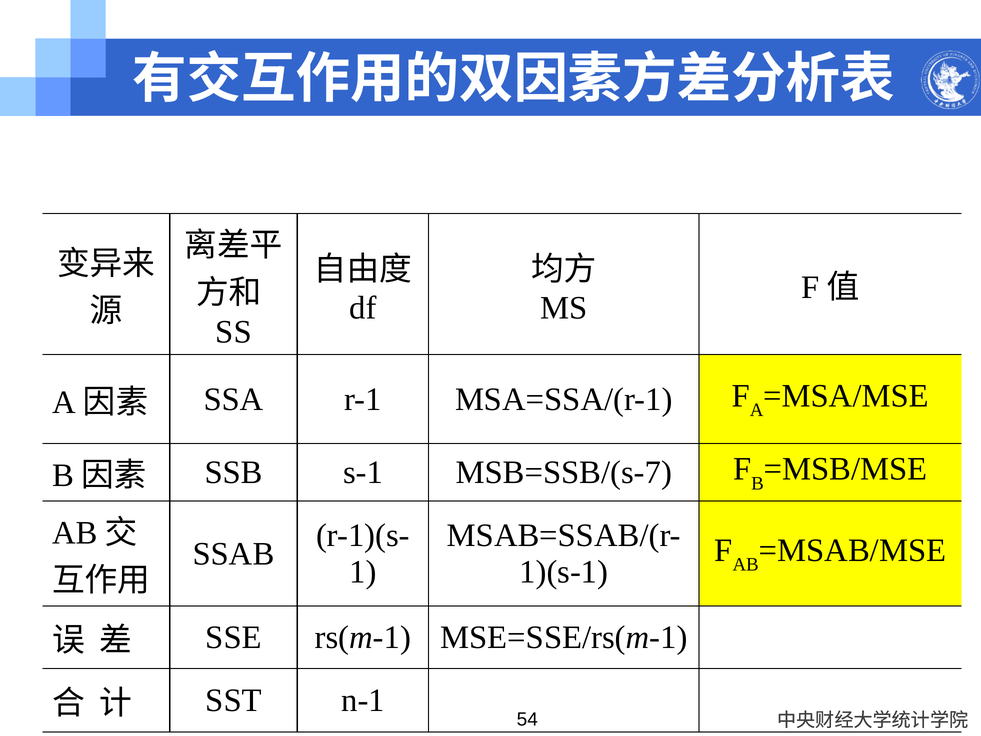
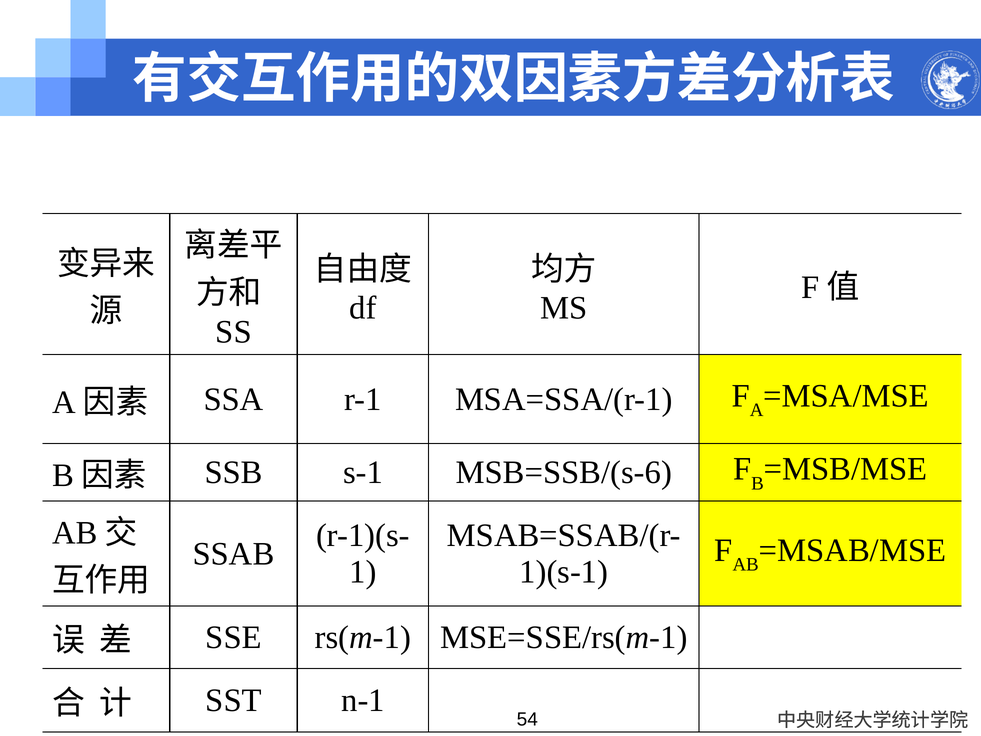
MSB=SSB/(s-7: MSB=SSB/(s-7 -> MSB=SSB/(s-6
